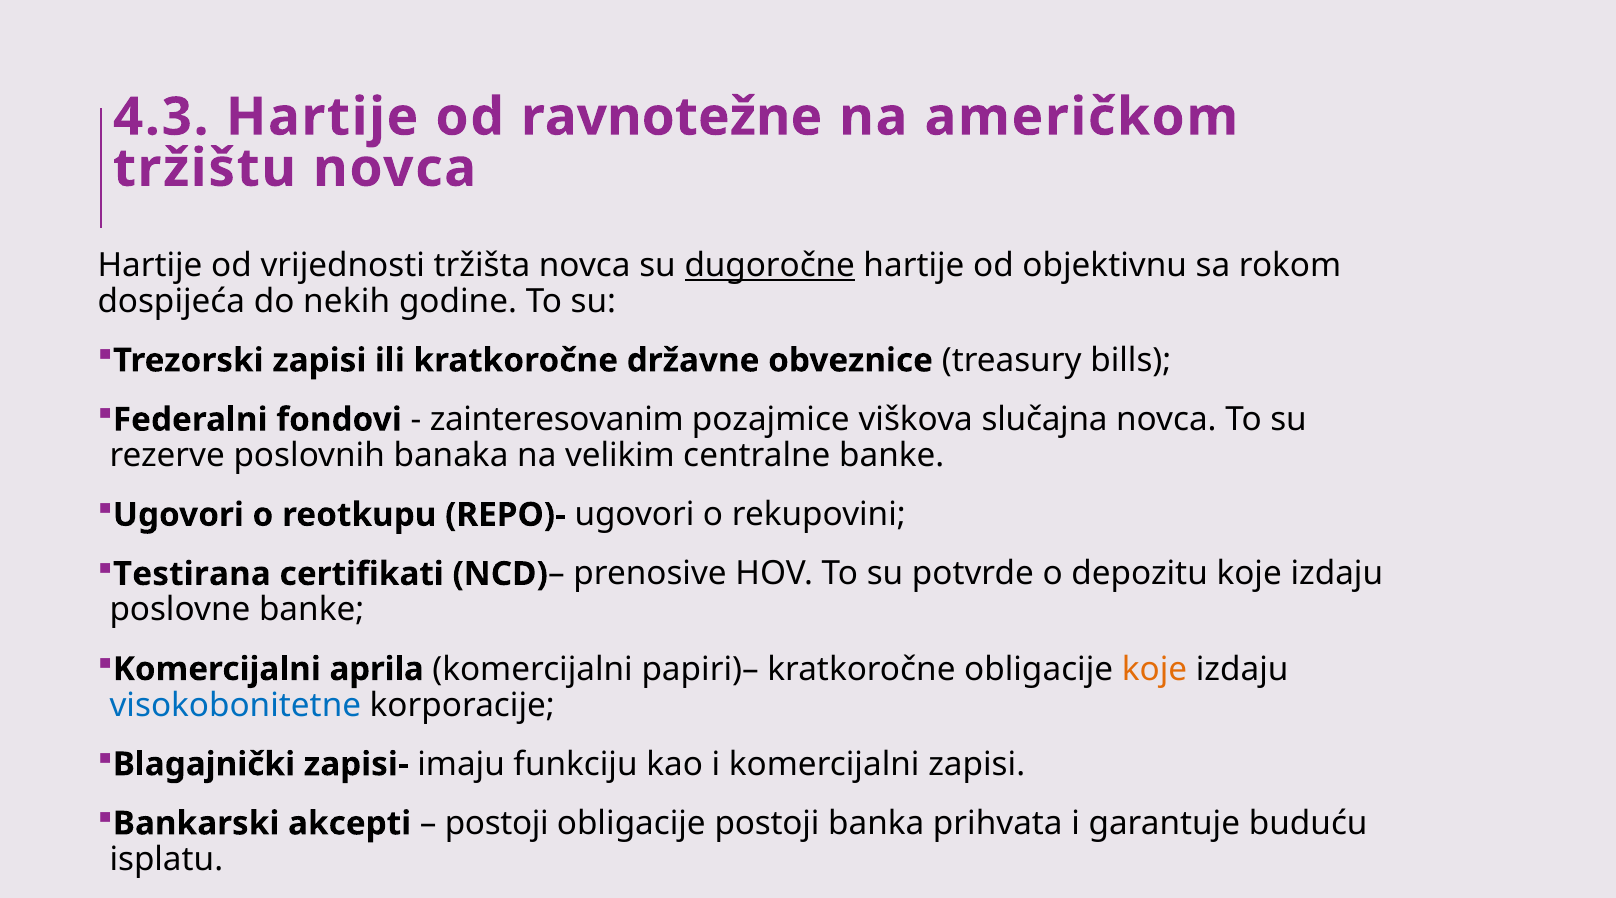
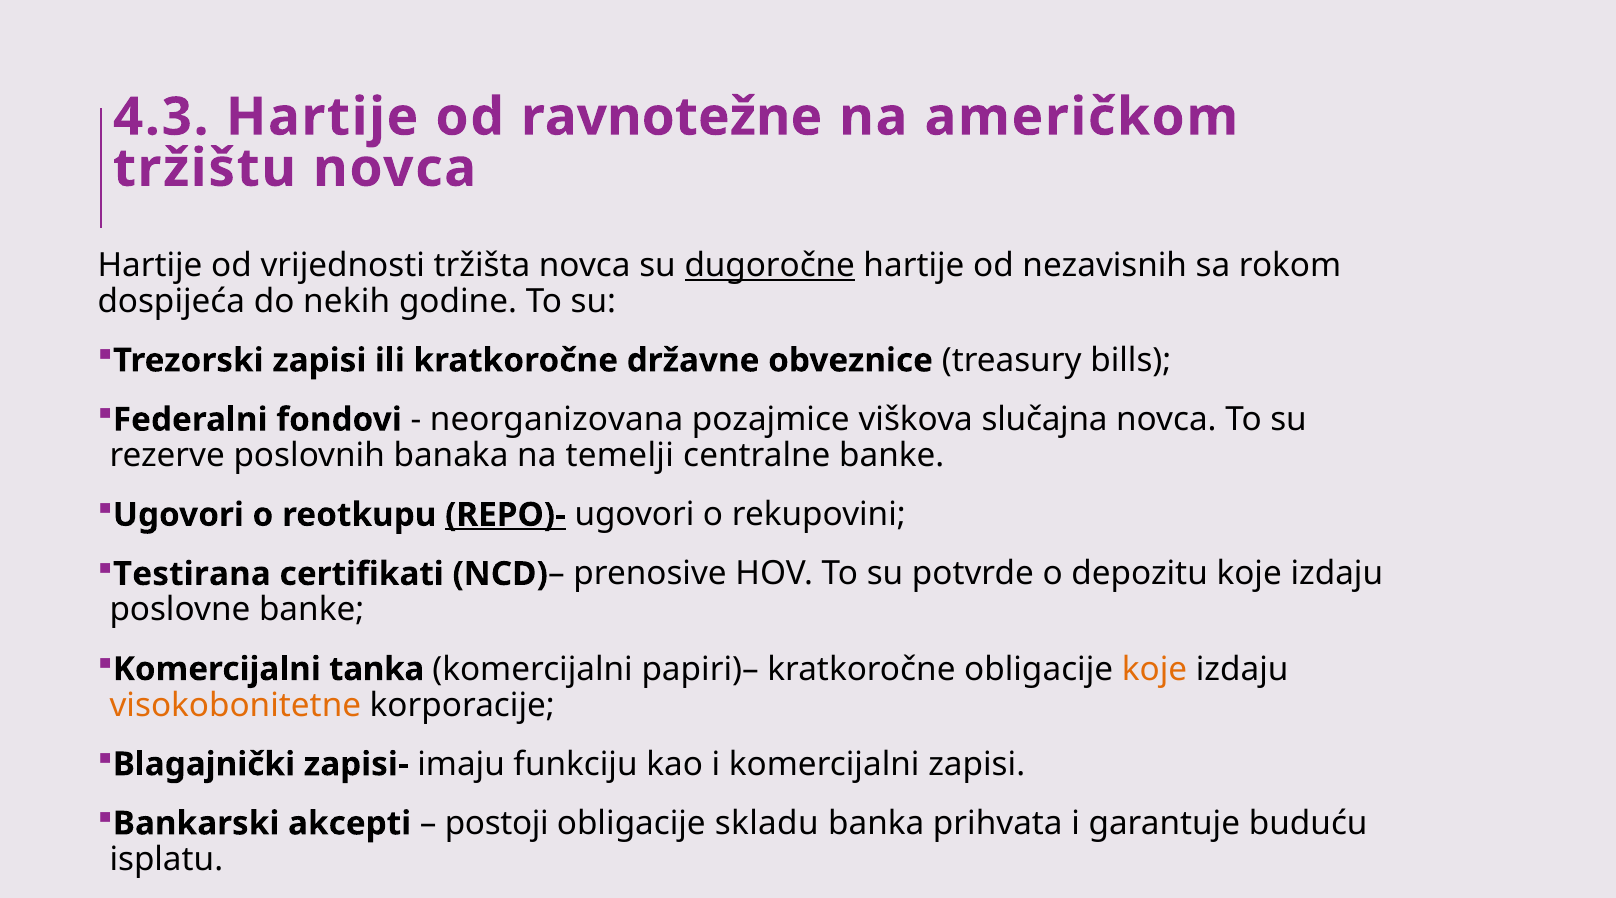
objektivnu: objektivnu -> nezavisnih
zainteresovanim: zainteresovanim -> neorganizovana
velikim: velikim -> temelji
REPO)- underline: none -> present
aprila: aprila -> tanka
visokobonitetne colour: blue -> orange
obligacije postoji: postoji -> skladu
